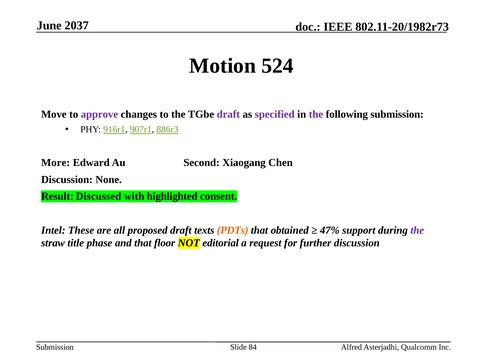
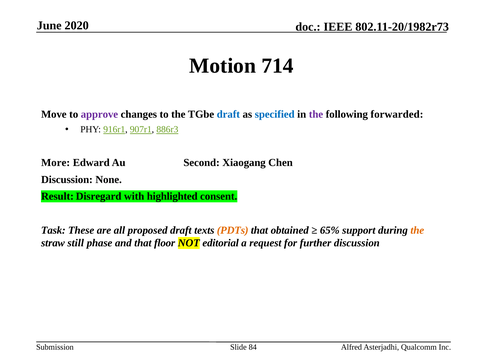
2037: 2037 -> 2020
524: 524 -> 714
draft at (228, 114) colour: purple -> blue
specified colour: purple -> blue
following submission: submission -> forwarded
Discussed: Discussed -> Disregard
Intel: Intel -> Task
47%: 47% -> 65%
the at (417, 230) colour: purple -> orange
title: title -> still
